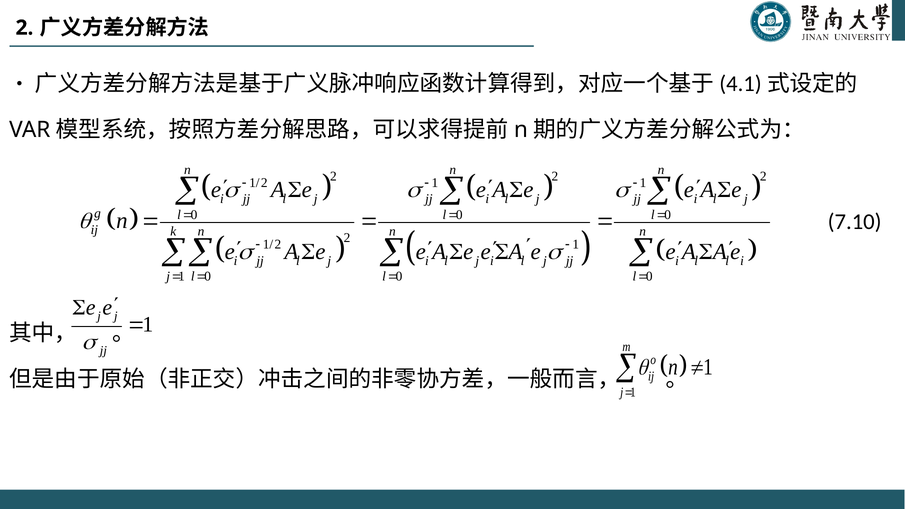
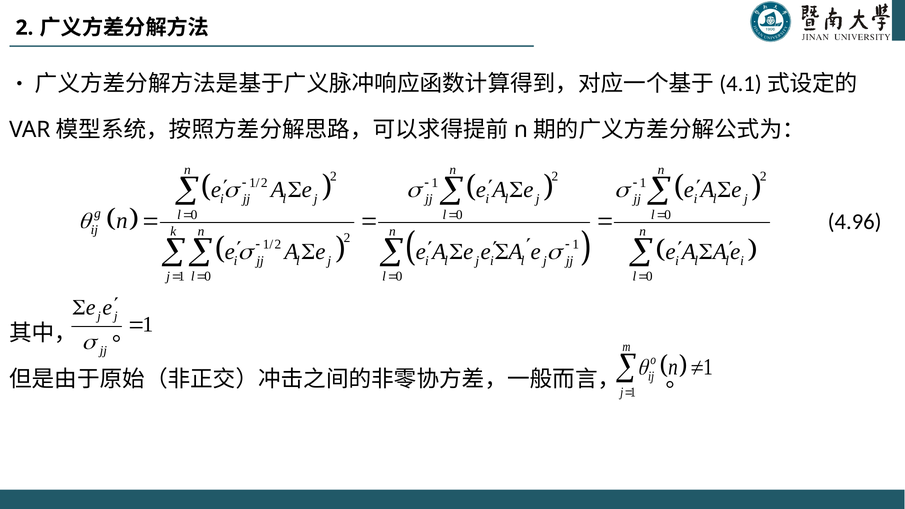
7.10: 7.10 -> 4.96
